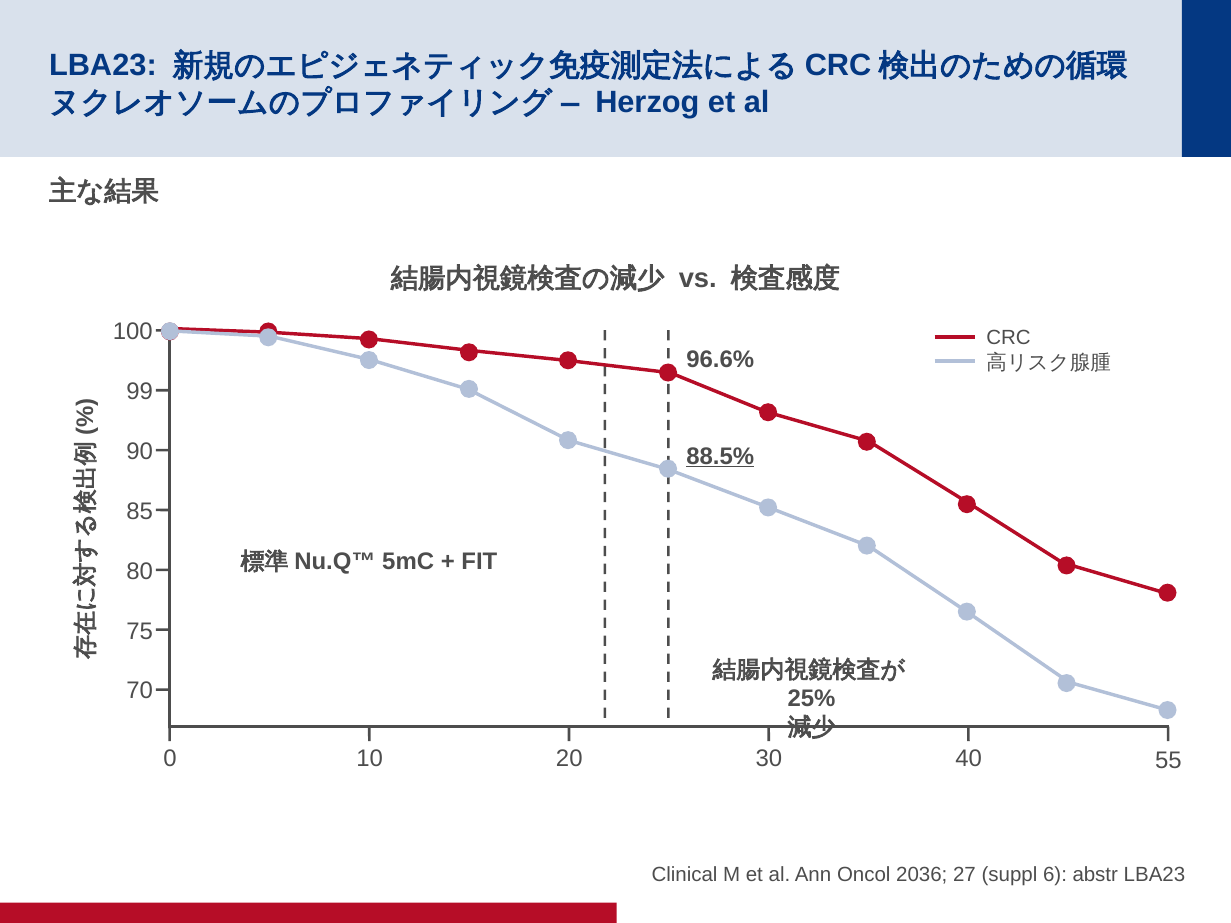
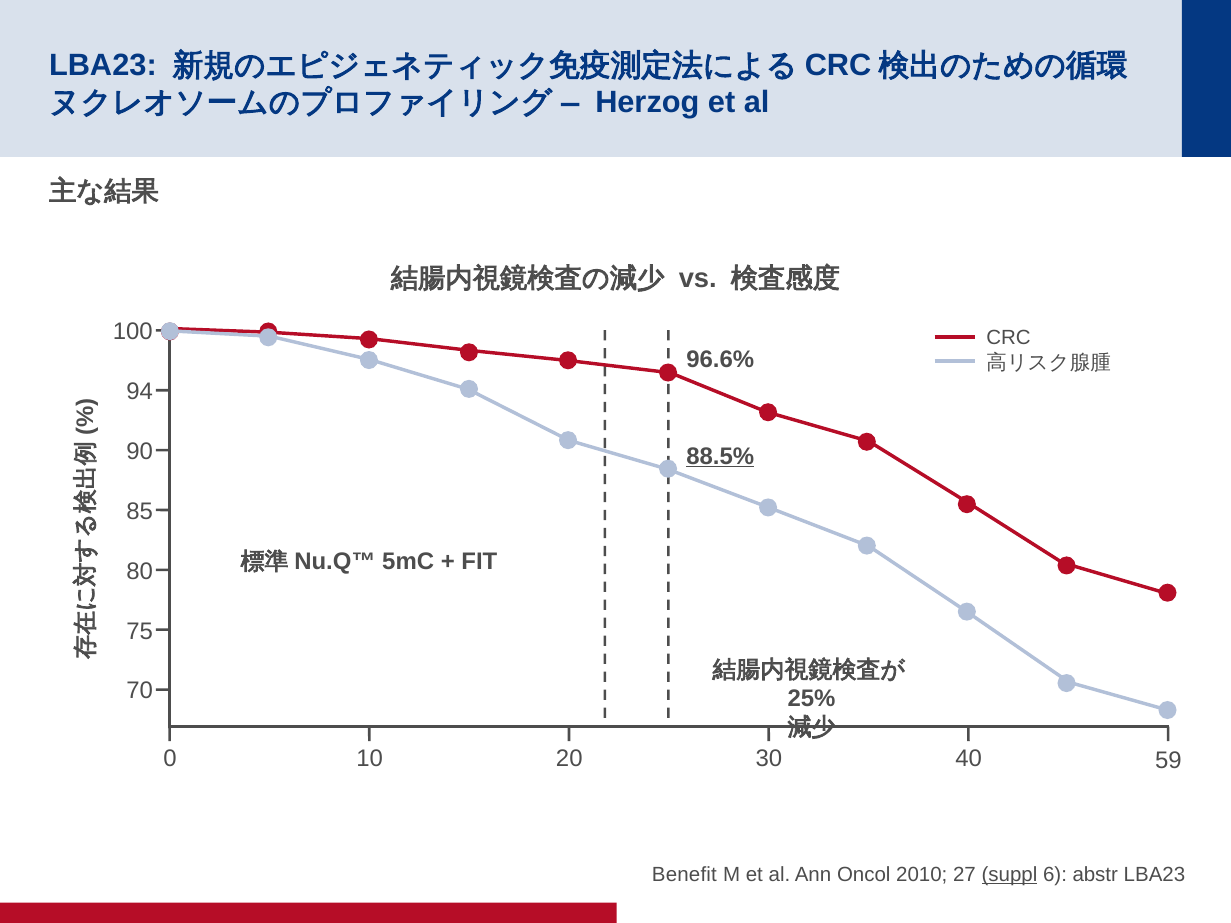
99: 99 -> 94
55: 55 -> 59
Clinical: Clinical -> Benefit
2036: 2036 -> 2010
suppl underline: none -> present
